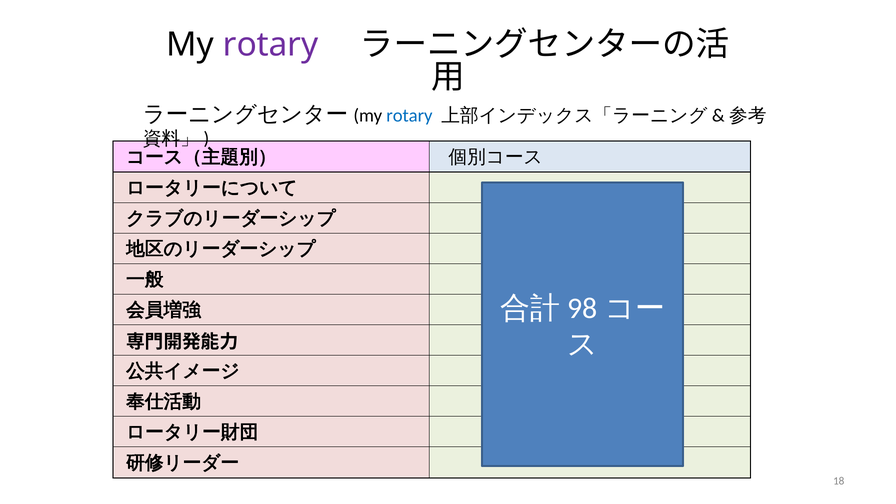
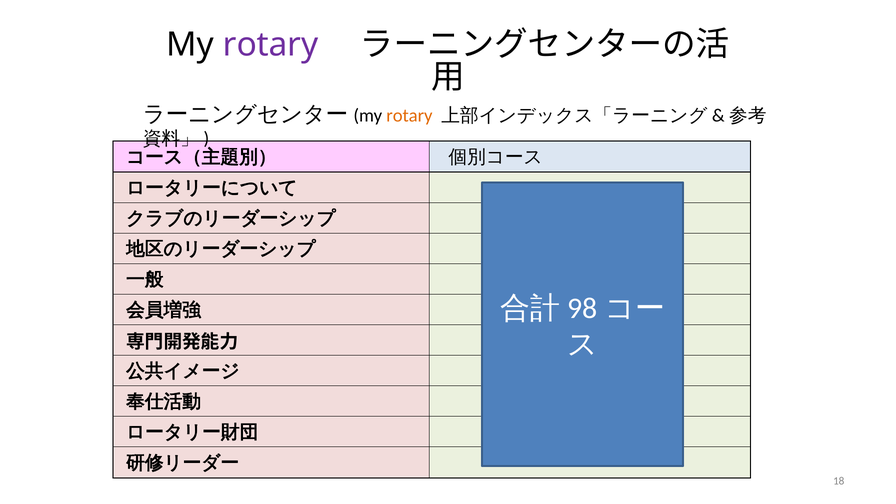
rotary at (409, 116) colour: blue -> orange
